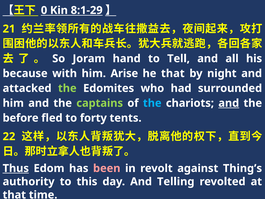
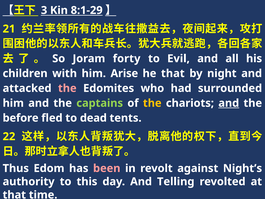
0: 0 -> 3
hand: hand -> forty
Tell: Tell -> Evil
because: because -> children
the at (67, 88) colour: light green -> pink
the at (152, 103) colour: light blue -> yellow
forty: forty -> dead
Thus underline: present -> none
Thing’s: Thing’s -> Night’s
